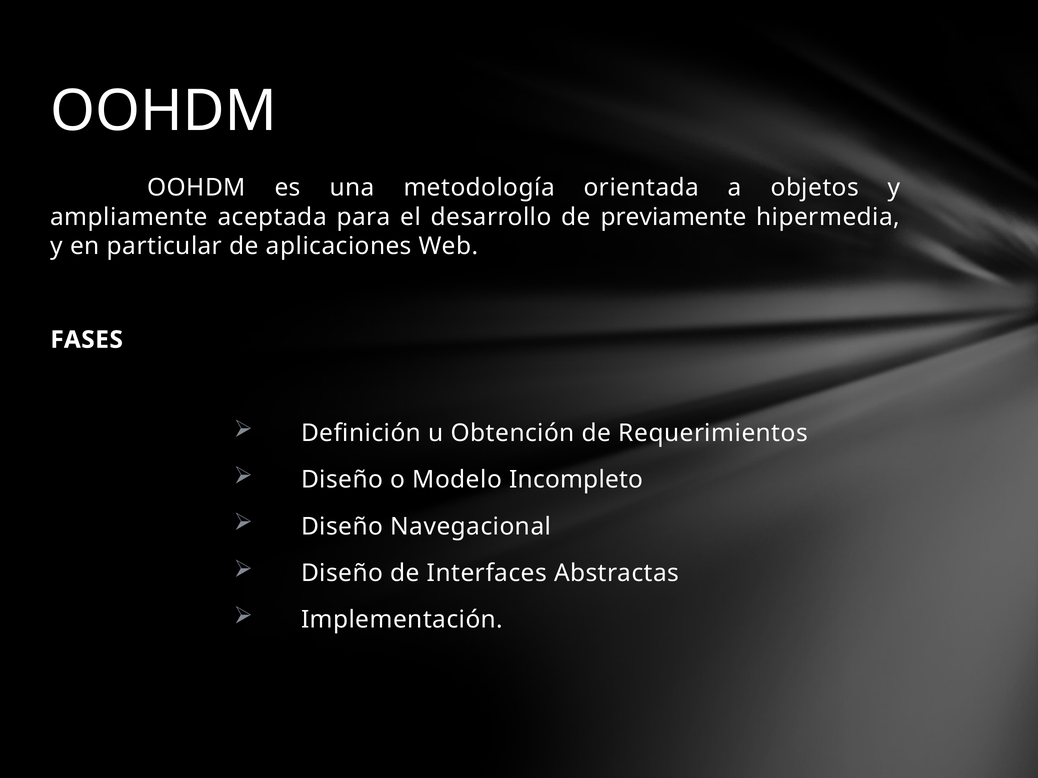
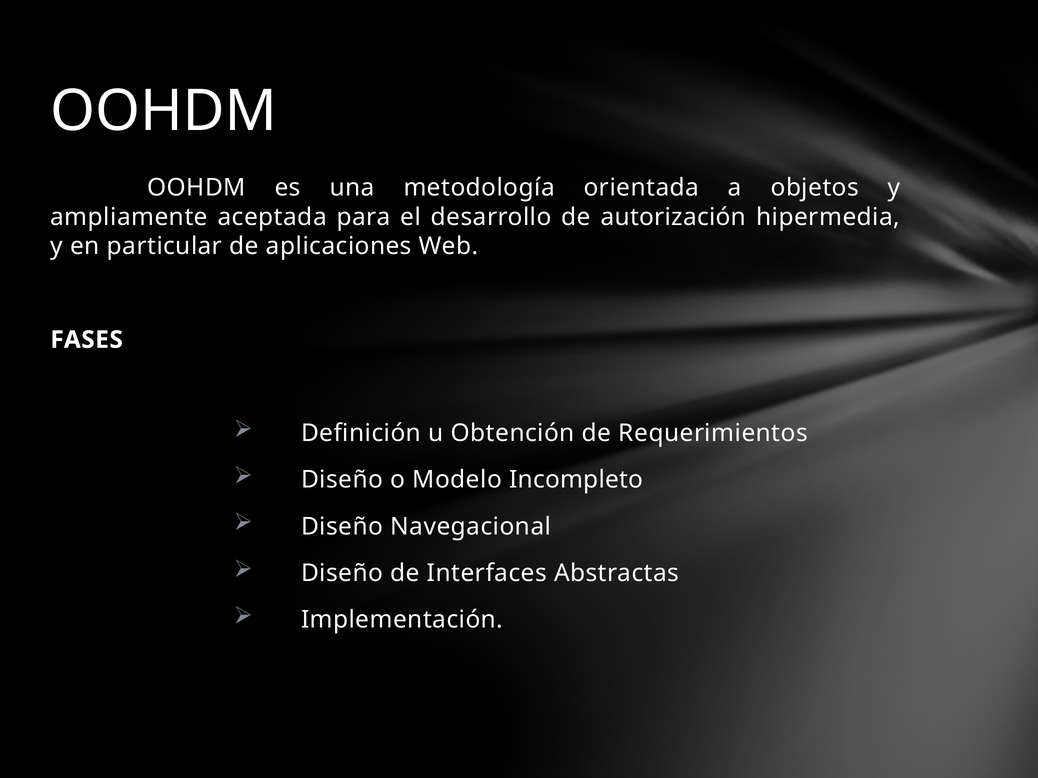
previamente: previamente -> autorización
